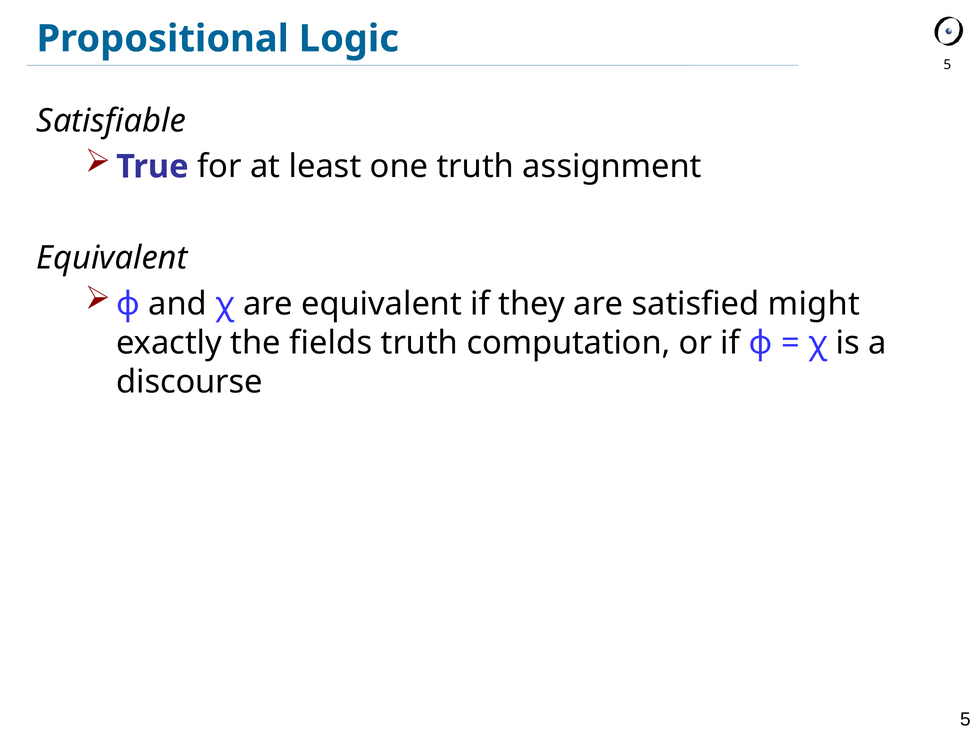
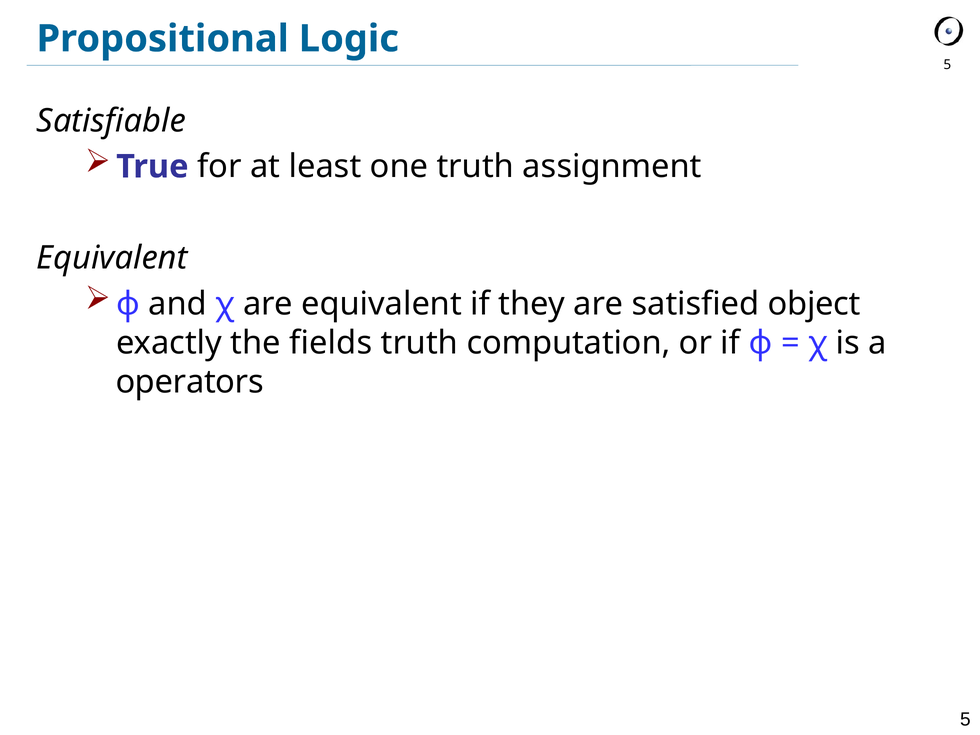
might: might -> object
discourse: discourse -> operators
